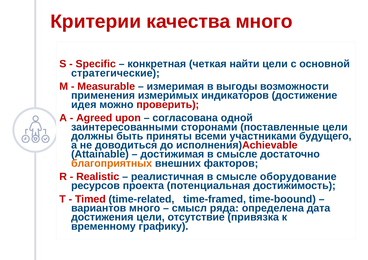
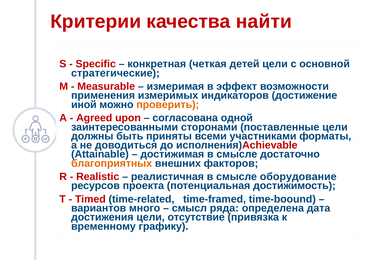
качества много: много -> найти
найти: найти -> детей
выгоды: выгоды -> эффект
идея: идея -> иной
проверить colour: red -> orange
будущего: будущего -> форматы
